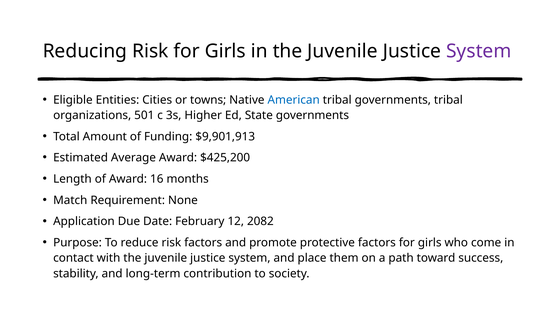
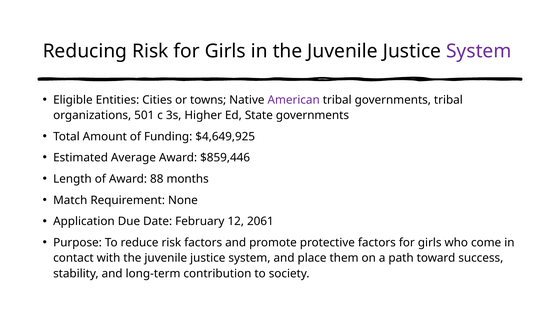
American colour: blue -> purple
$9,901,913: $9,901,913 -> $4,649,925
$425,200: $425,200 -> $859,446
16: 16 -> 88
2082: 2082 -> 2061
